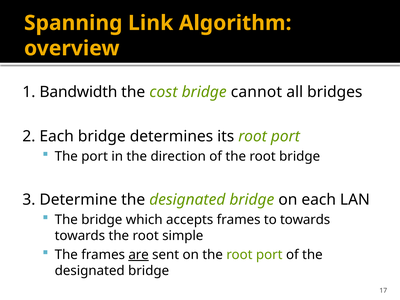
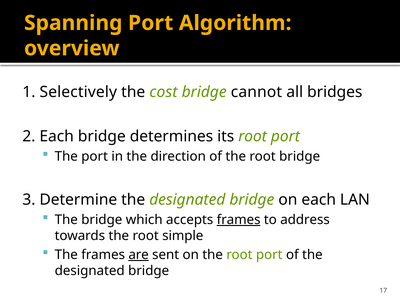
Spanning Link: Link -> Port
Bandwidth: Bandwidth -> Selectively
frames at (239, 220) underline: none -> present
to towards: towards -> address
